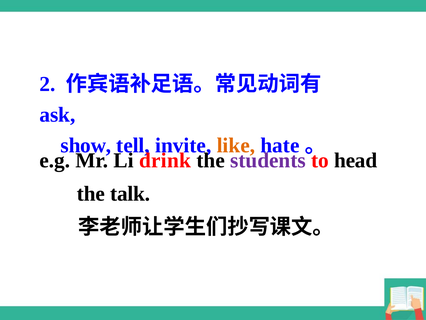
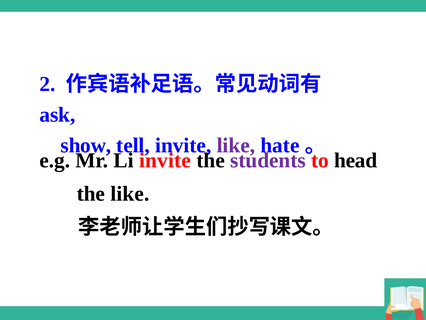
like at (236, 145) colour: orange -> purple
Li drink: drink -> invite
the talk: talk -> like
